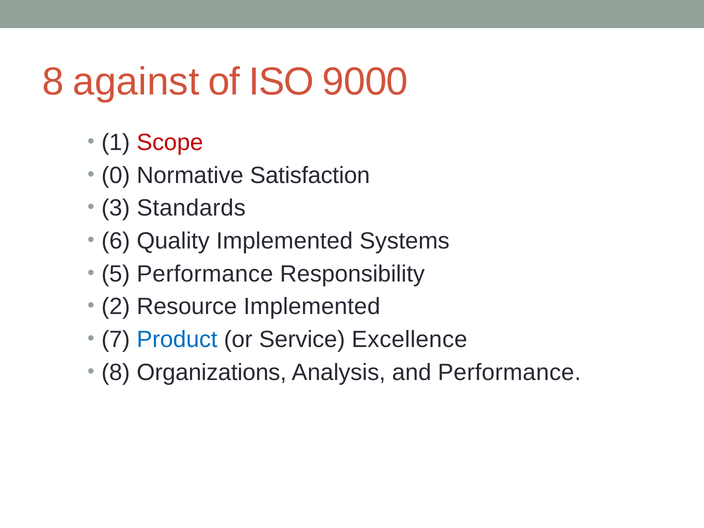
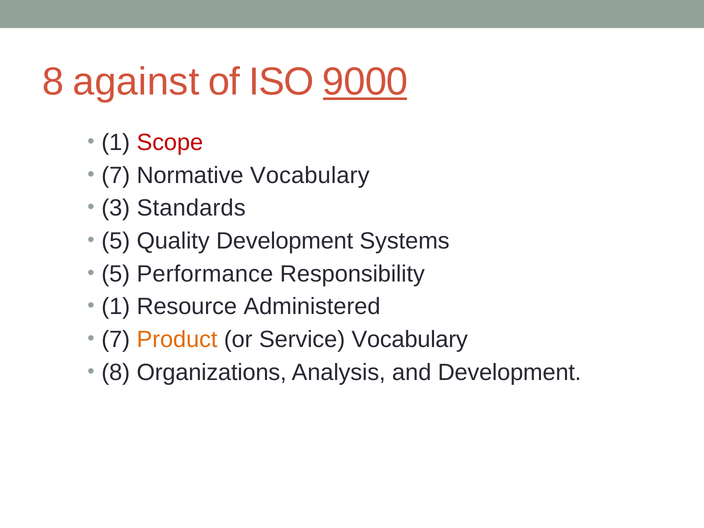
9000 underline: none -> present
0 at (116, 175): 0 -> 7
Normative Satisfaction: Satisfaction -> Vocabulary
6 at (116, 241): 6 -> 5
Quality Implemented: Implemented -> Development
2 at (116, 307): 2 -> 1
Resource Implemented: Implemented -> Administered
Product colour: blue -> orange
Service Excellence: Excellence -> Vocabulary
and Performance: Performance -> Development
